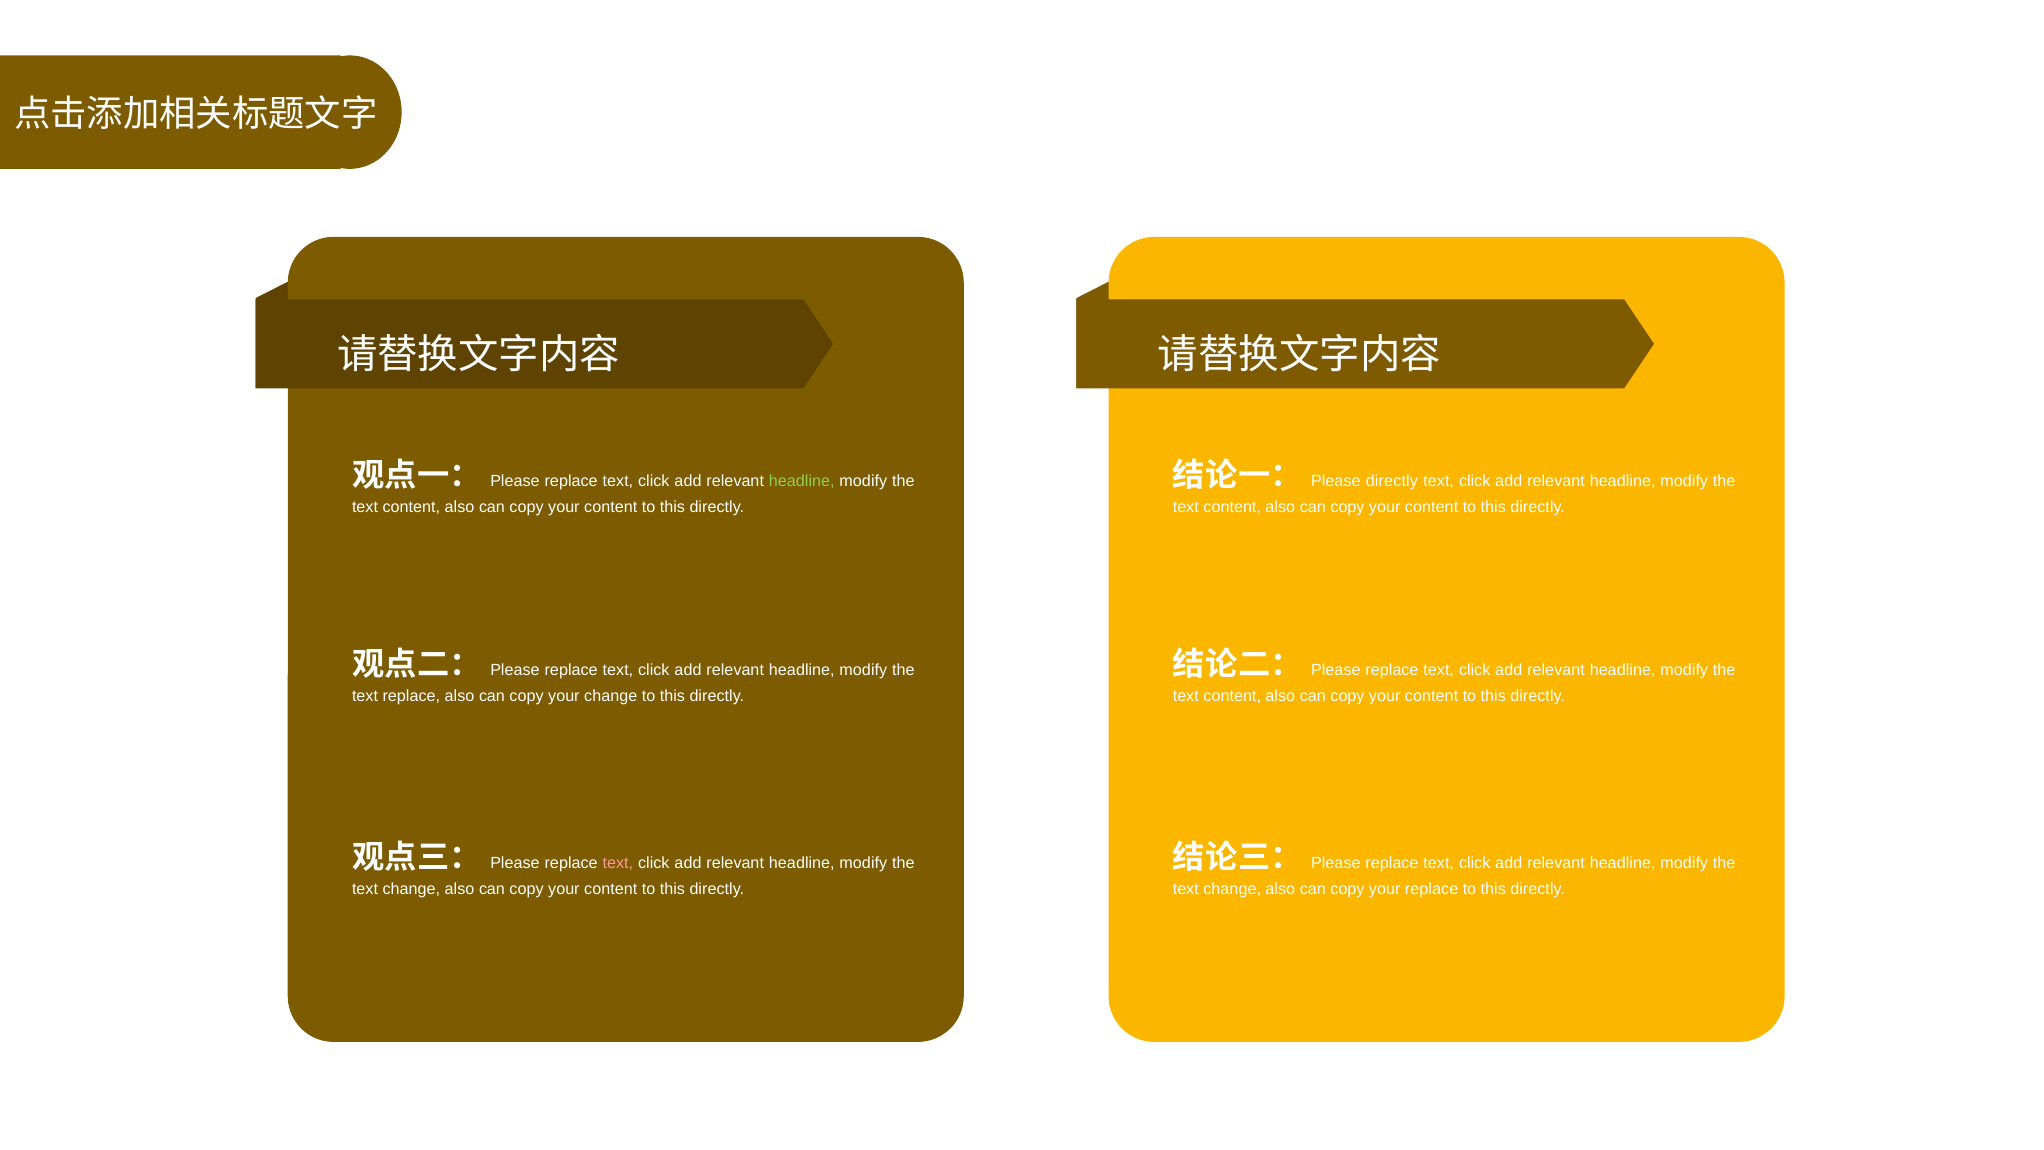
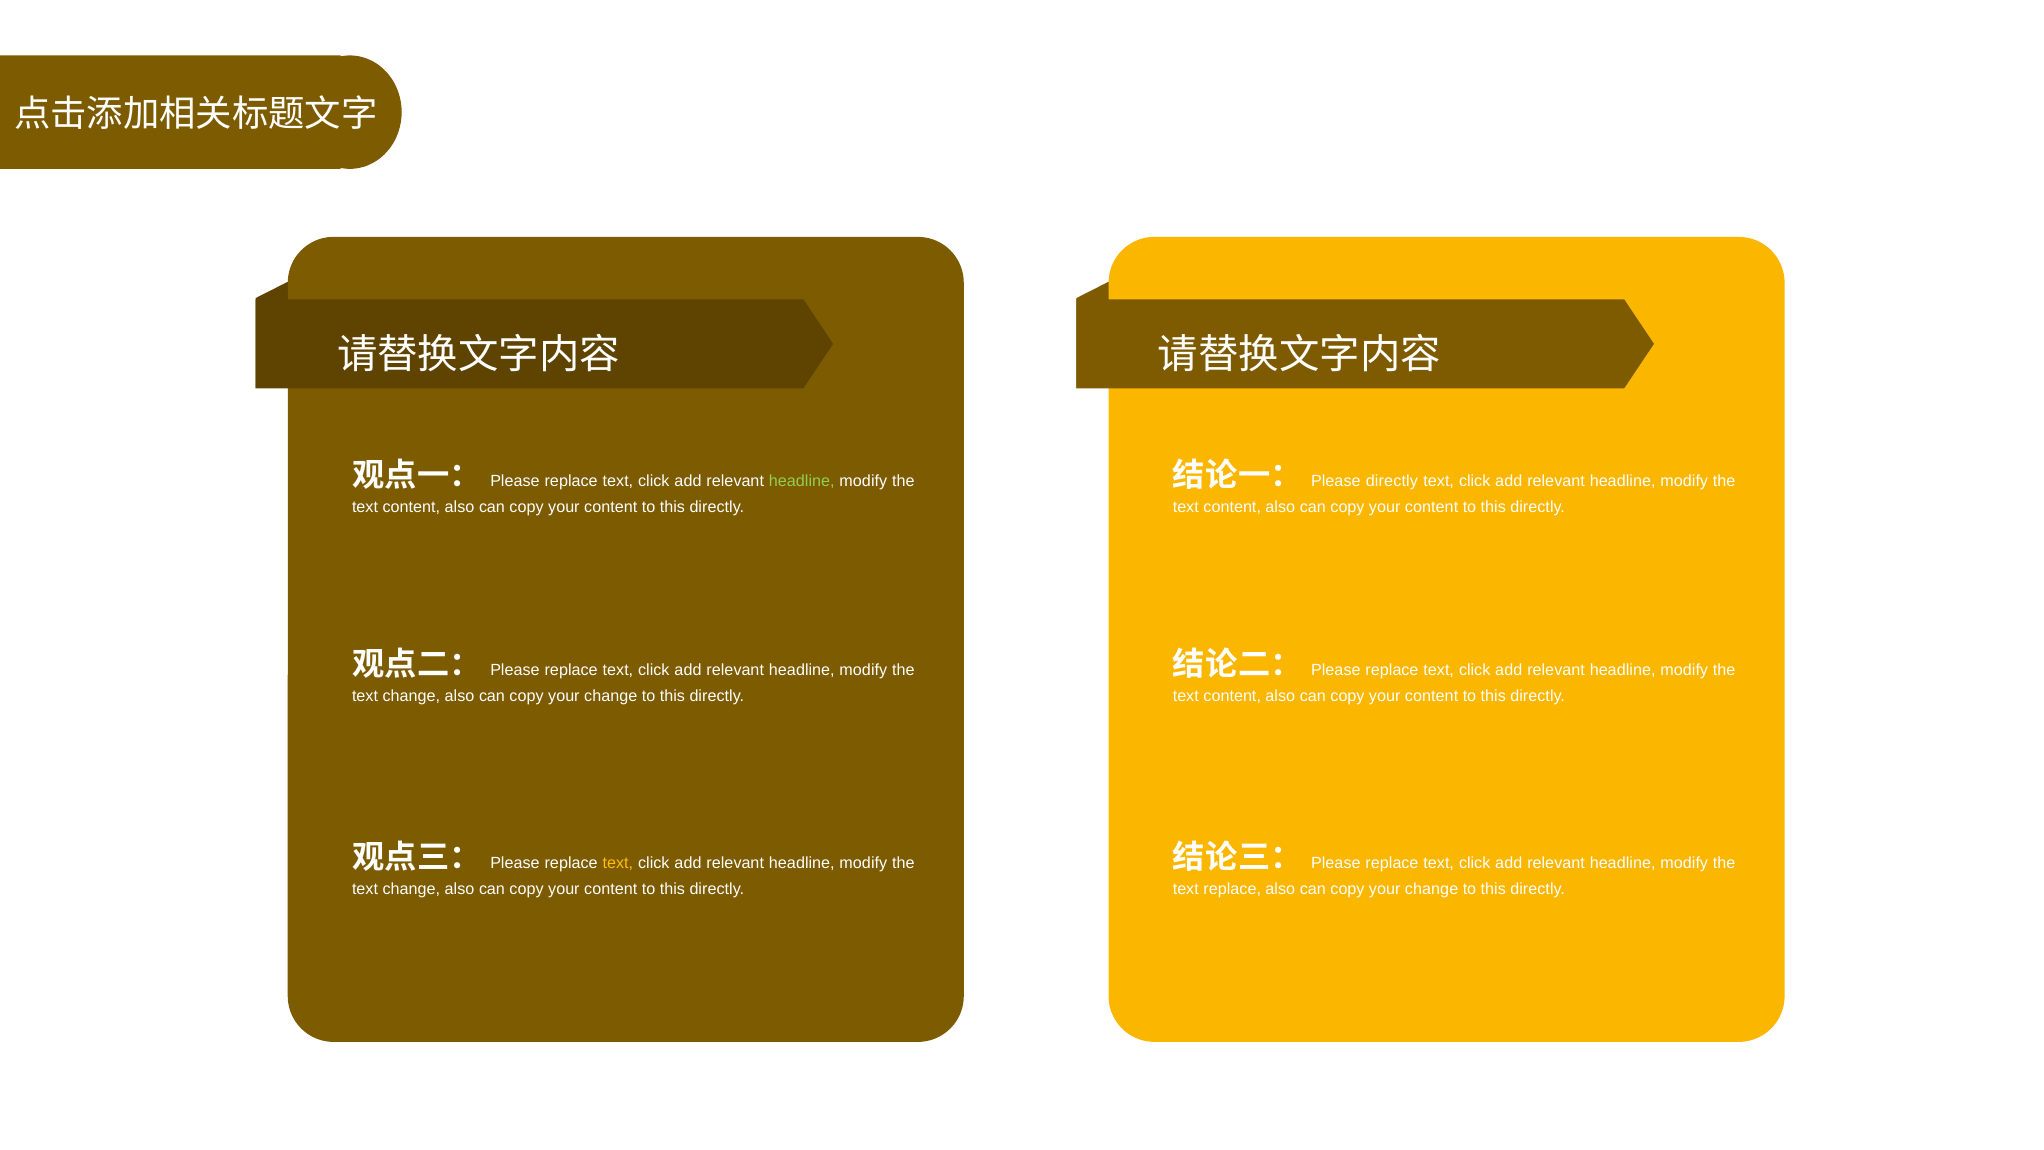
replace at (411, 696): replace -> change
text at (618, 863) colour: pink -> yellow
change at (1232, 889): change -> replace
replace at (1432, 889): replace -> change
